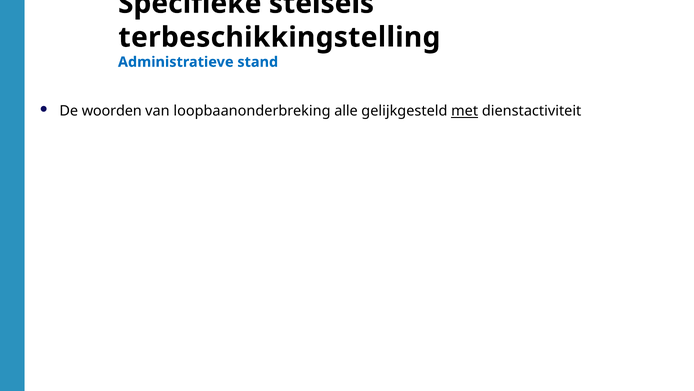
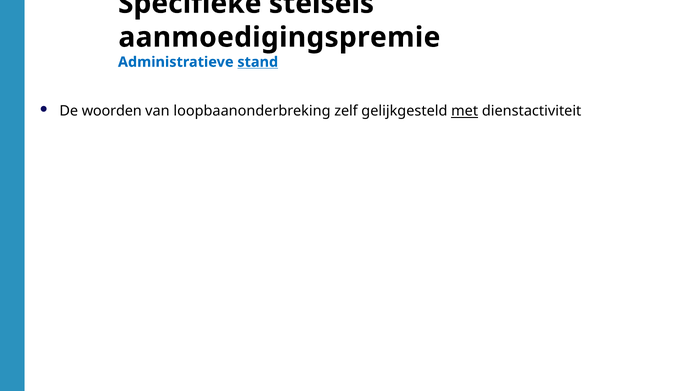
terbeschikkingstelling: terbeschikkingstelling -> aanmoedigingspremie
stand underline: none -> present
alle: alle -> zelf
